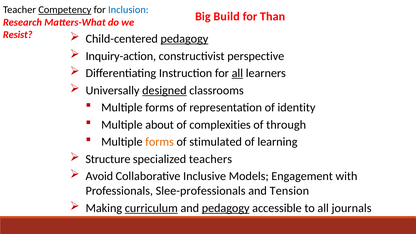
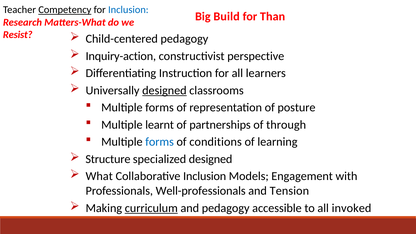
pedagogy at (184, 39) underline: present -> none
all at (237, 73) underline: present -> none
identity: identity -> posture
about: about -> learnt
complexities: complexities -> partnerships
forms at (160, 142) colour: orange -> blue
stimulated: stimulated -> conditions
specialized teachers: teachers -> designed
Avoid: Avoid -> What
Collaborative Inclusive: Inclusive -> Inclusion
Slee-professionals: Slee-professionals -> Well-professionals
pedagogy at (226, 208) underline: present -> none
journals: journals -> invoked
